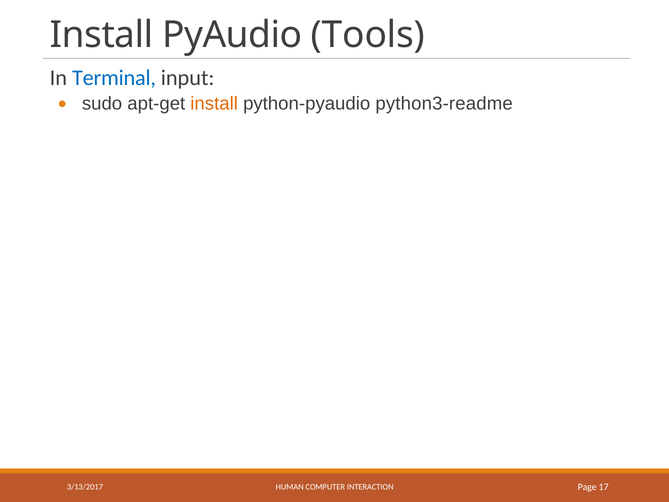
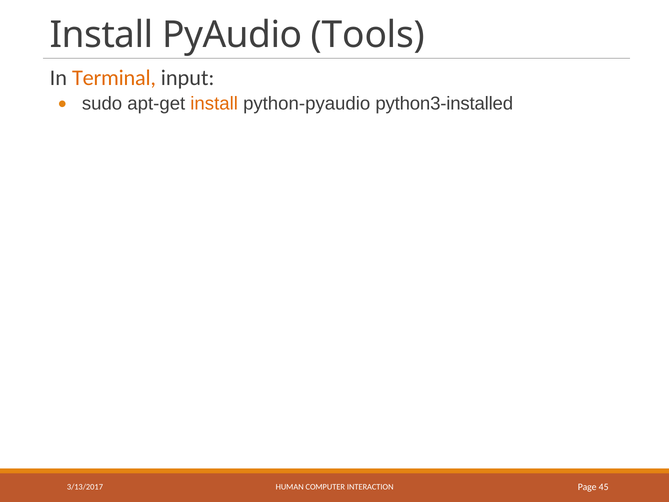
Terminal colour: blue -> orange
python3-readme: python3-readme -> python3-installed
17: 17 -> 45
